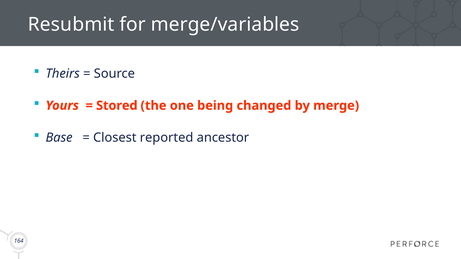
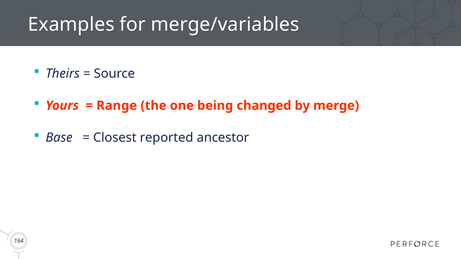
Resubmit: Resubmit -> Examples
Stored: Stored -> Range
